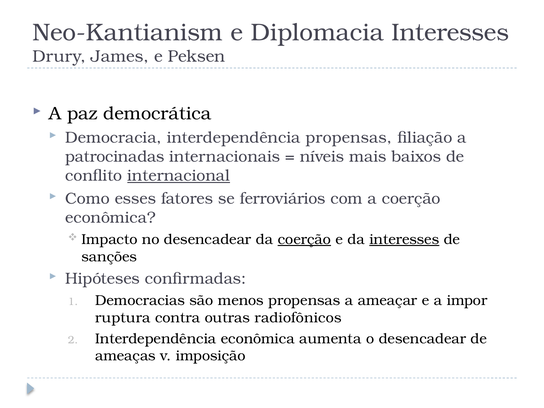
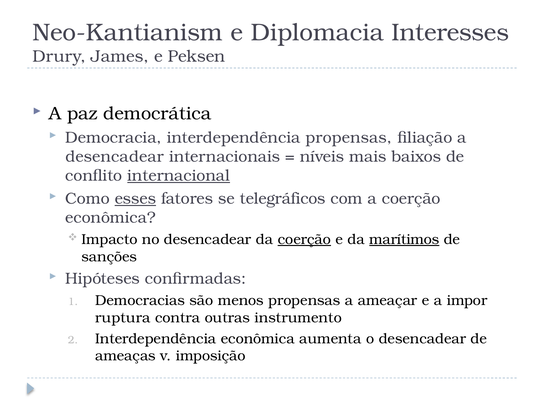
patrocinadas at (115, 157): patrocinadas -> desencadear
esses underline: none -> present
ferroviários: ferroviários -> telegráficos
da interesses: interesses -> marítimos
radiofônicos: radiofônicos -> instrumento
